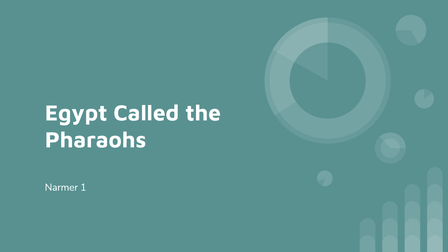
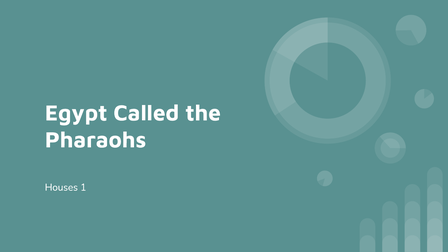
Narmer: Narmer -> Houses
